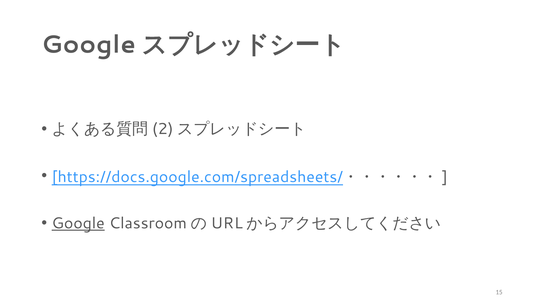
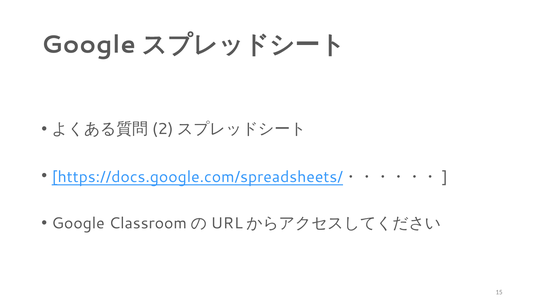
Google underline: present -> none
